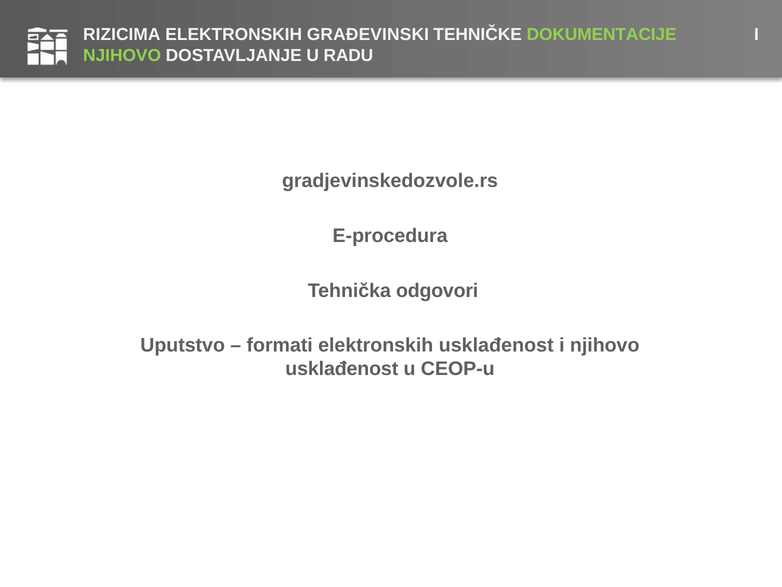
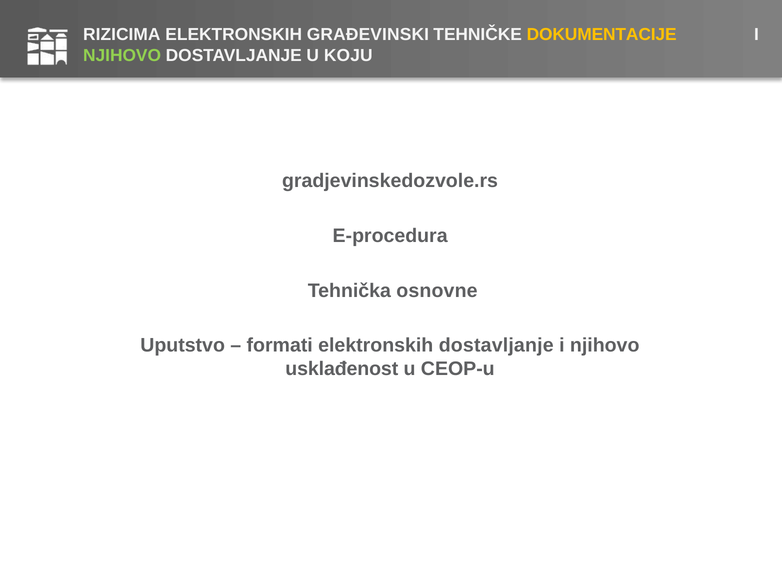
DOKUMENTACIJE colour: light green -> yellow
RADU: RADU -> KOJU
odgovori: odgovori -> osnovne
elektronskih usklađenost: usklađenost -> dostavljanje
